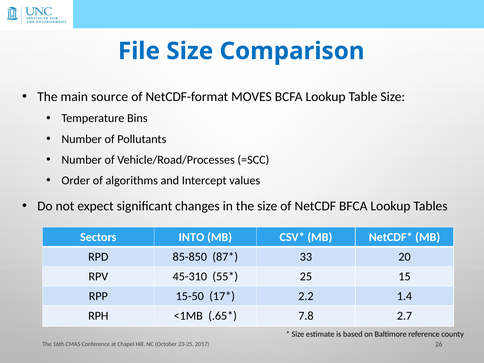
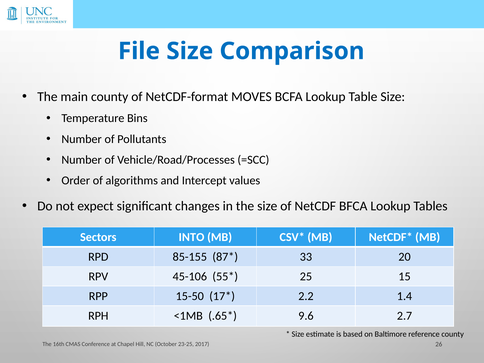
main source: source -> county
85-850: 85-850 -> 85-155
45-310: 45-310 -> 45-106
7.8: 7.8 -> 9.6
